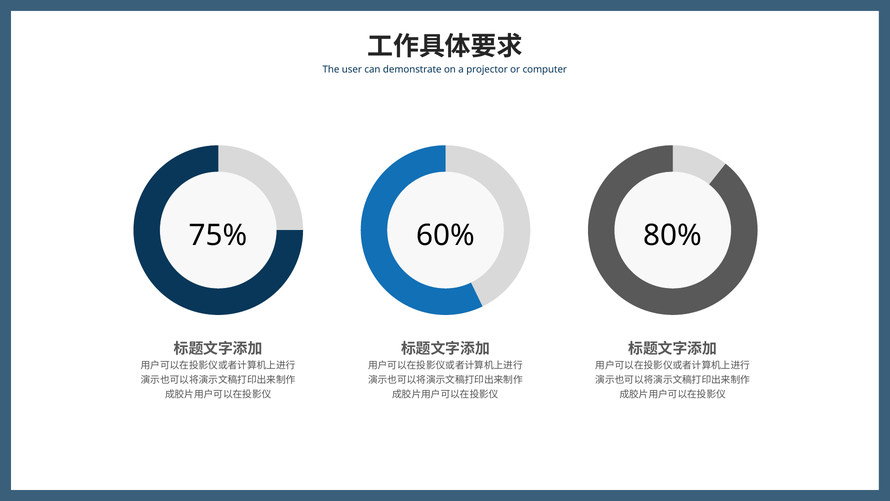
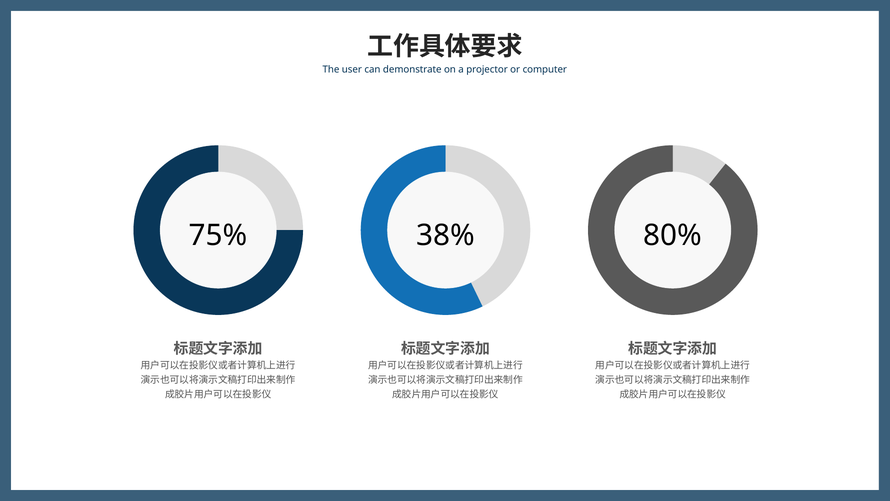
60%: 60% -> 38%
